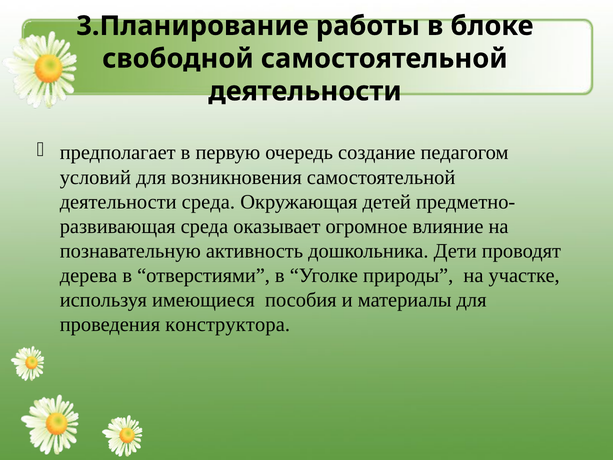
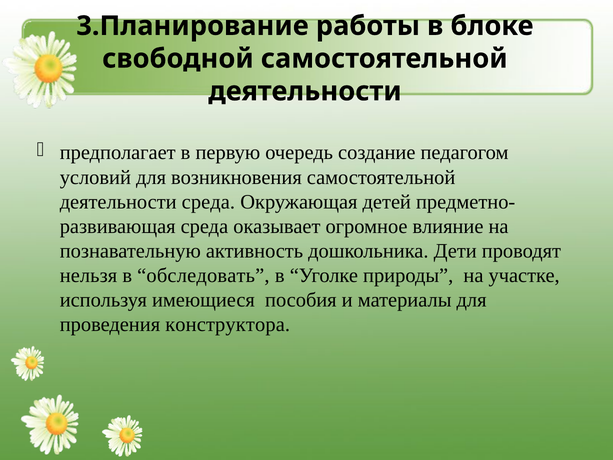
дерева: дерева -> нельзя
отверстиями: отверстиями -> обследовать
